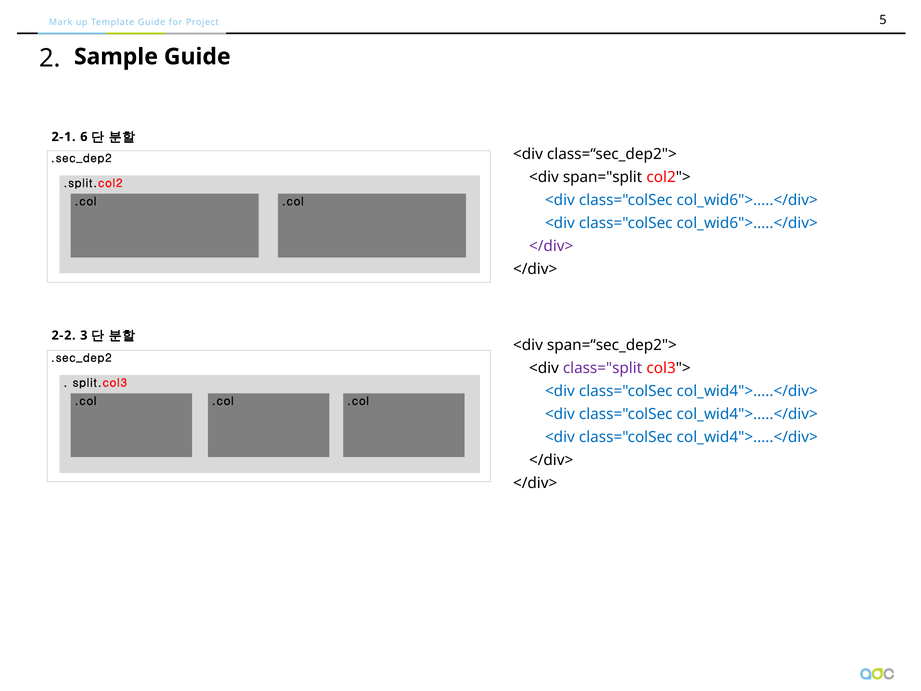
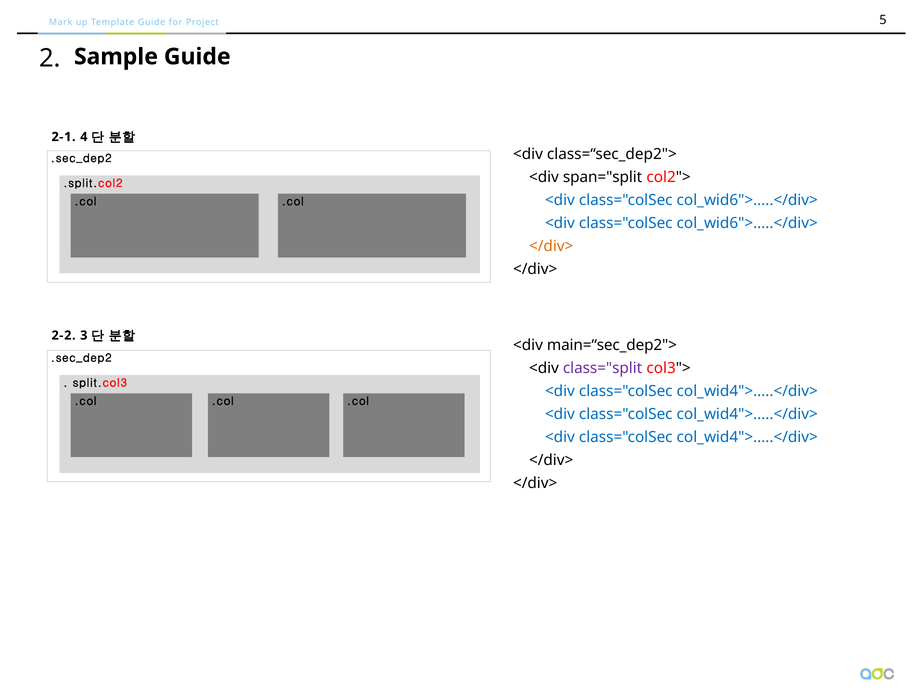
6: 6 -> 4
</div> at (551, 246) colour: purple -> orange
span=“sec_dep2">: span=“sec_dep2"> -> main=“sec_dep2">
